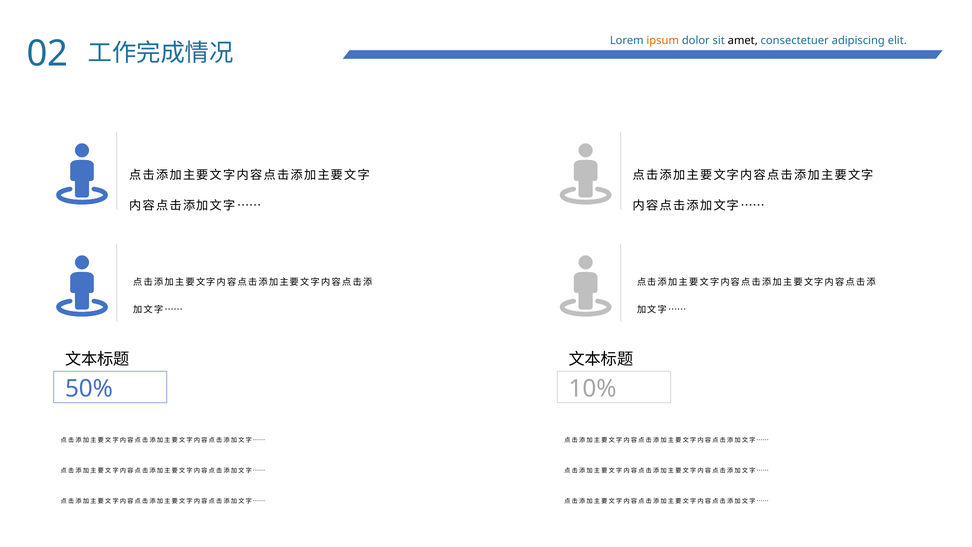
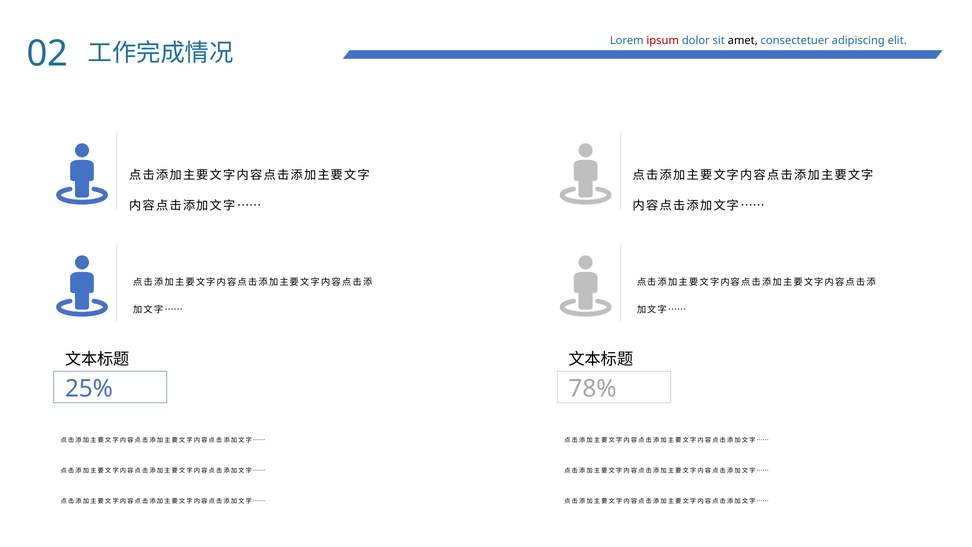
ipsum colour: orange -> red
50%: 50% -> 25%
10%: 10% -> 78%
